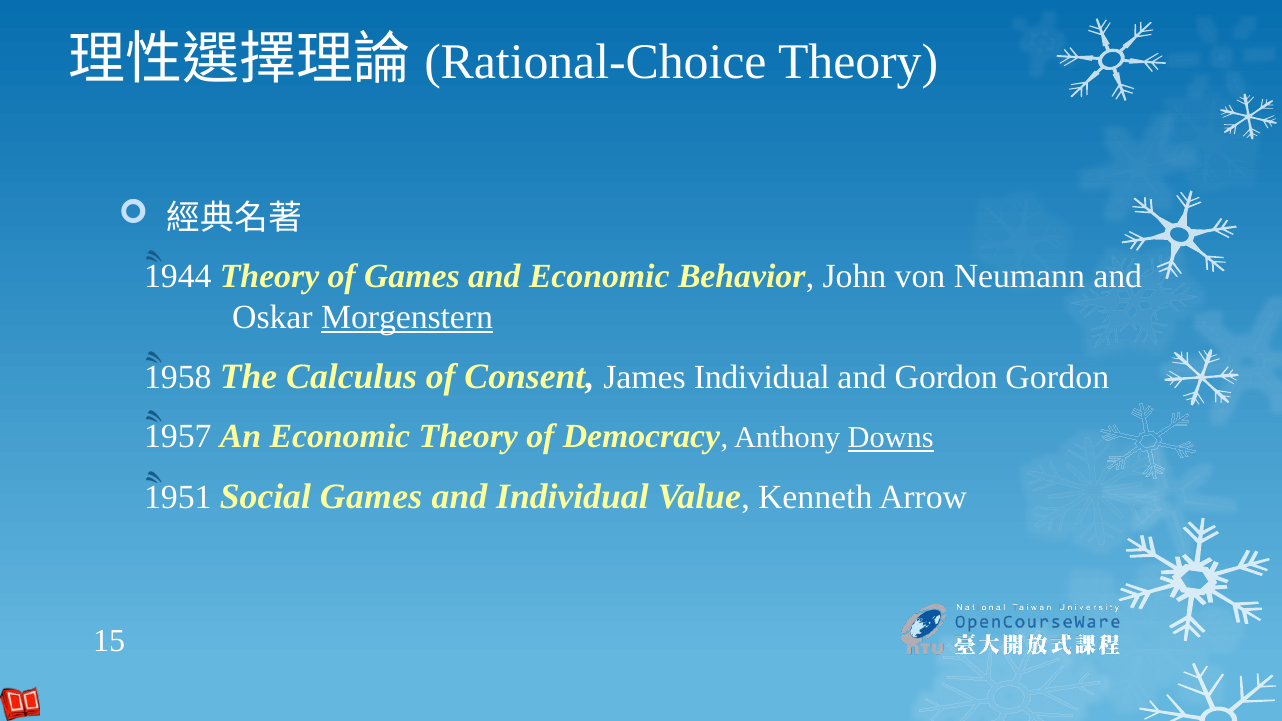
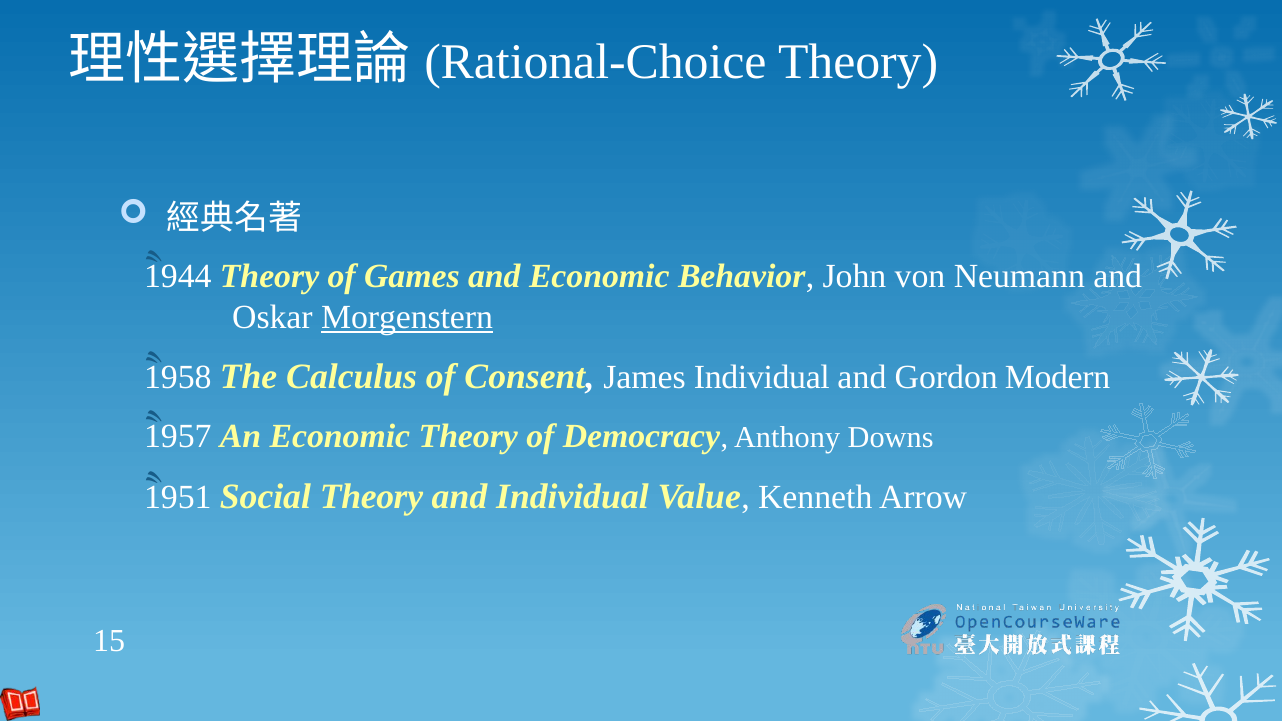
Gordon Gordon: Gordon -> Modern
Downs underline: present -> none
Social Games: Games -> Theory
